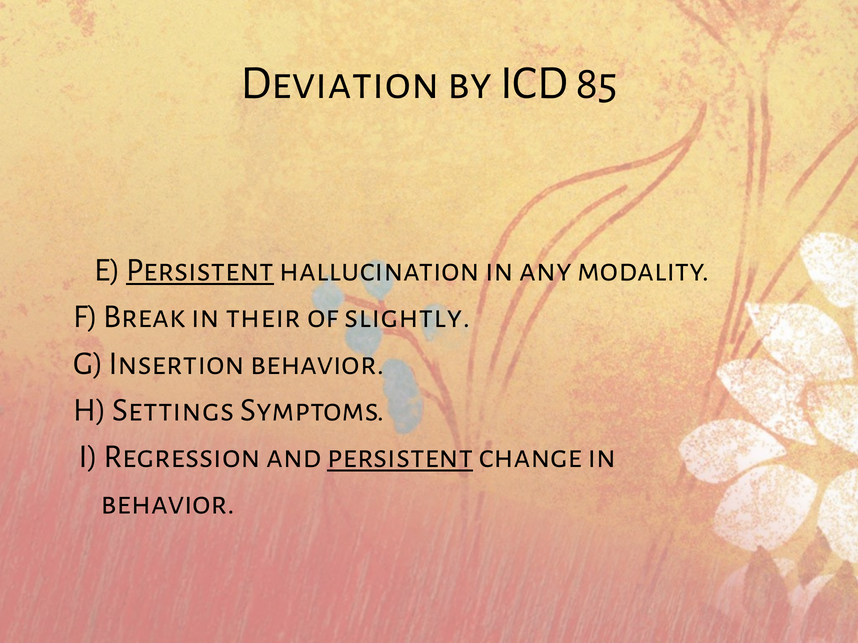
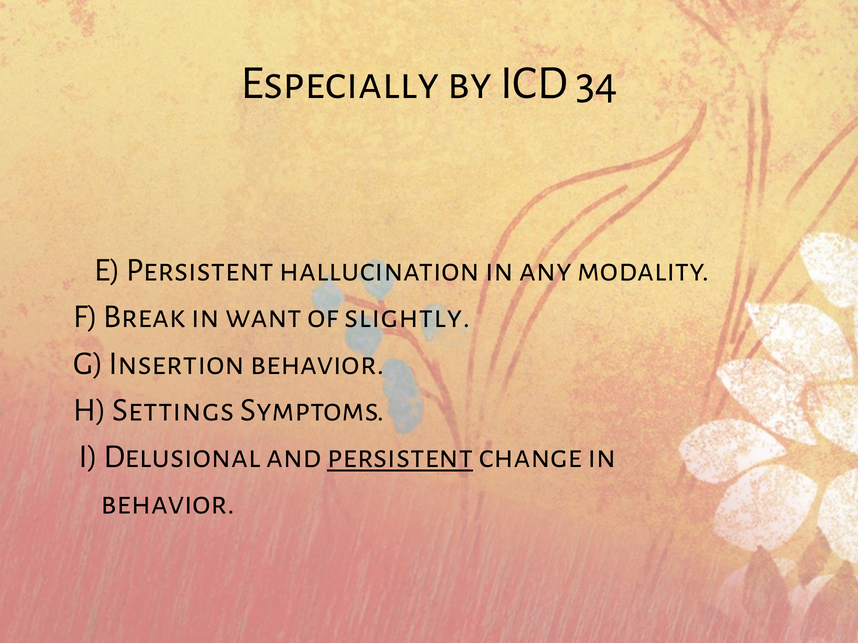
Deviation: Deviation -> Especially
85: 85 -> 34
Persistent at (200, 270) underline: present -> none
their: their -> want
Regression: Regression -> Delusional
